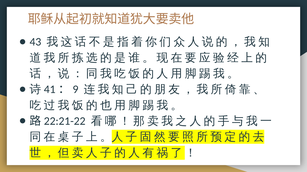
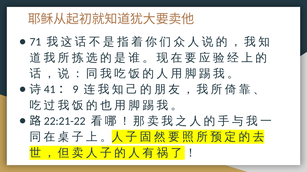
43: 43 -> 71
